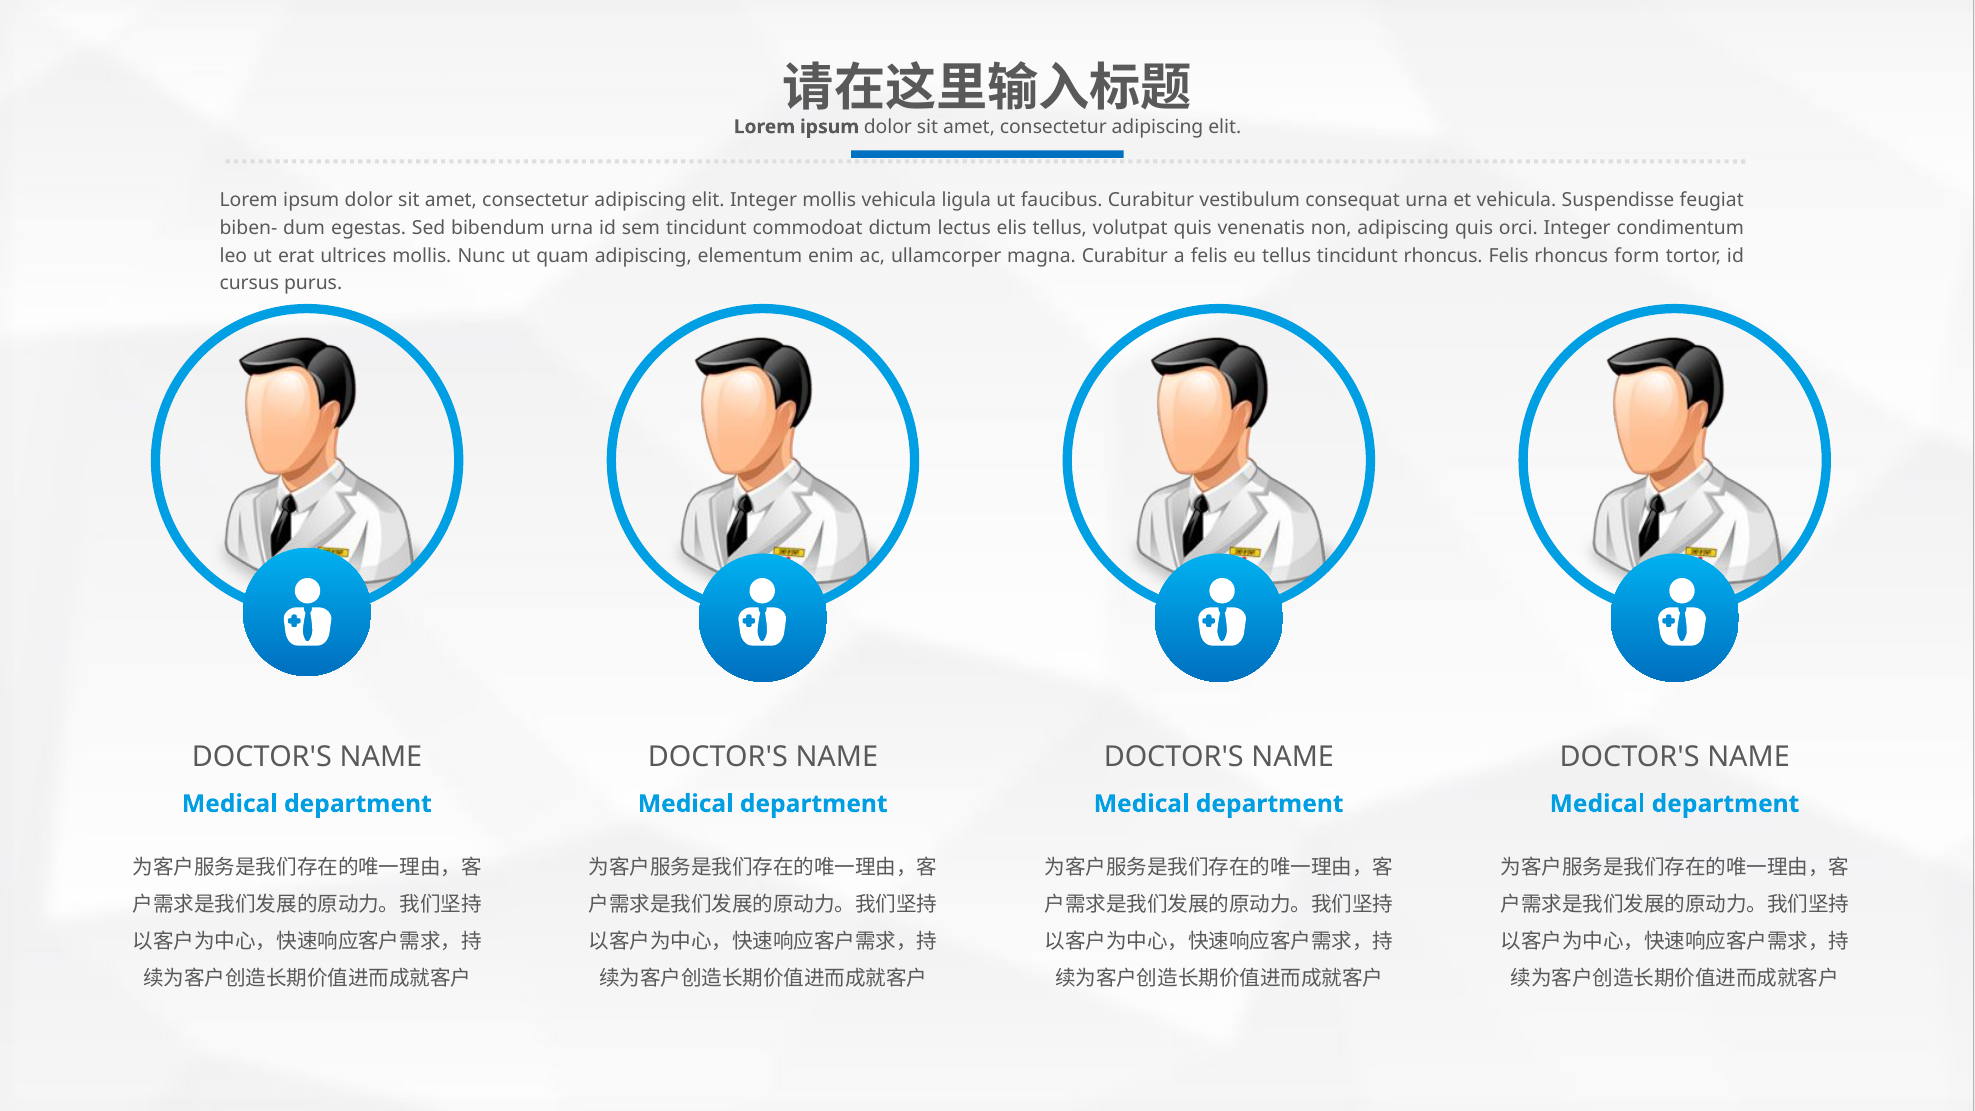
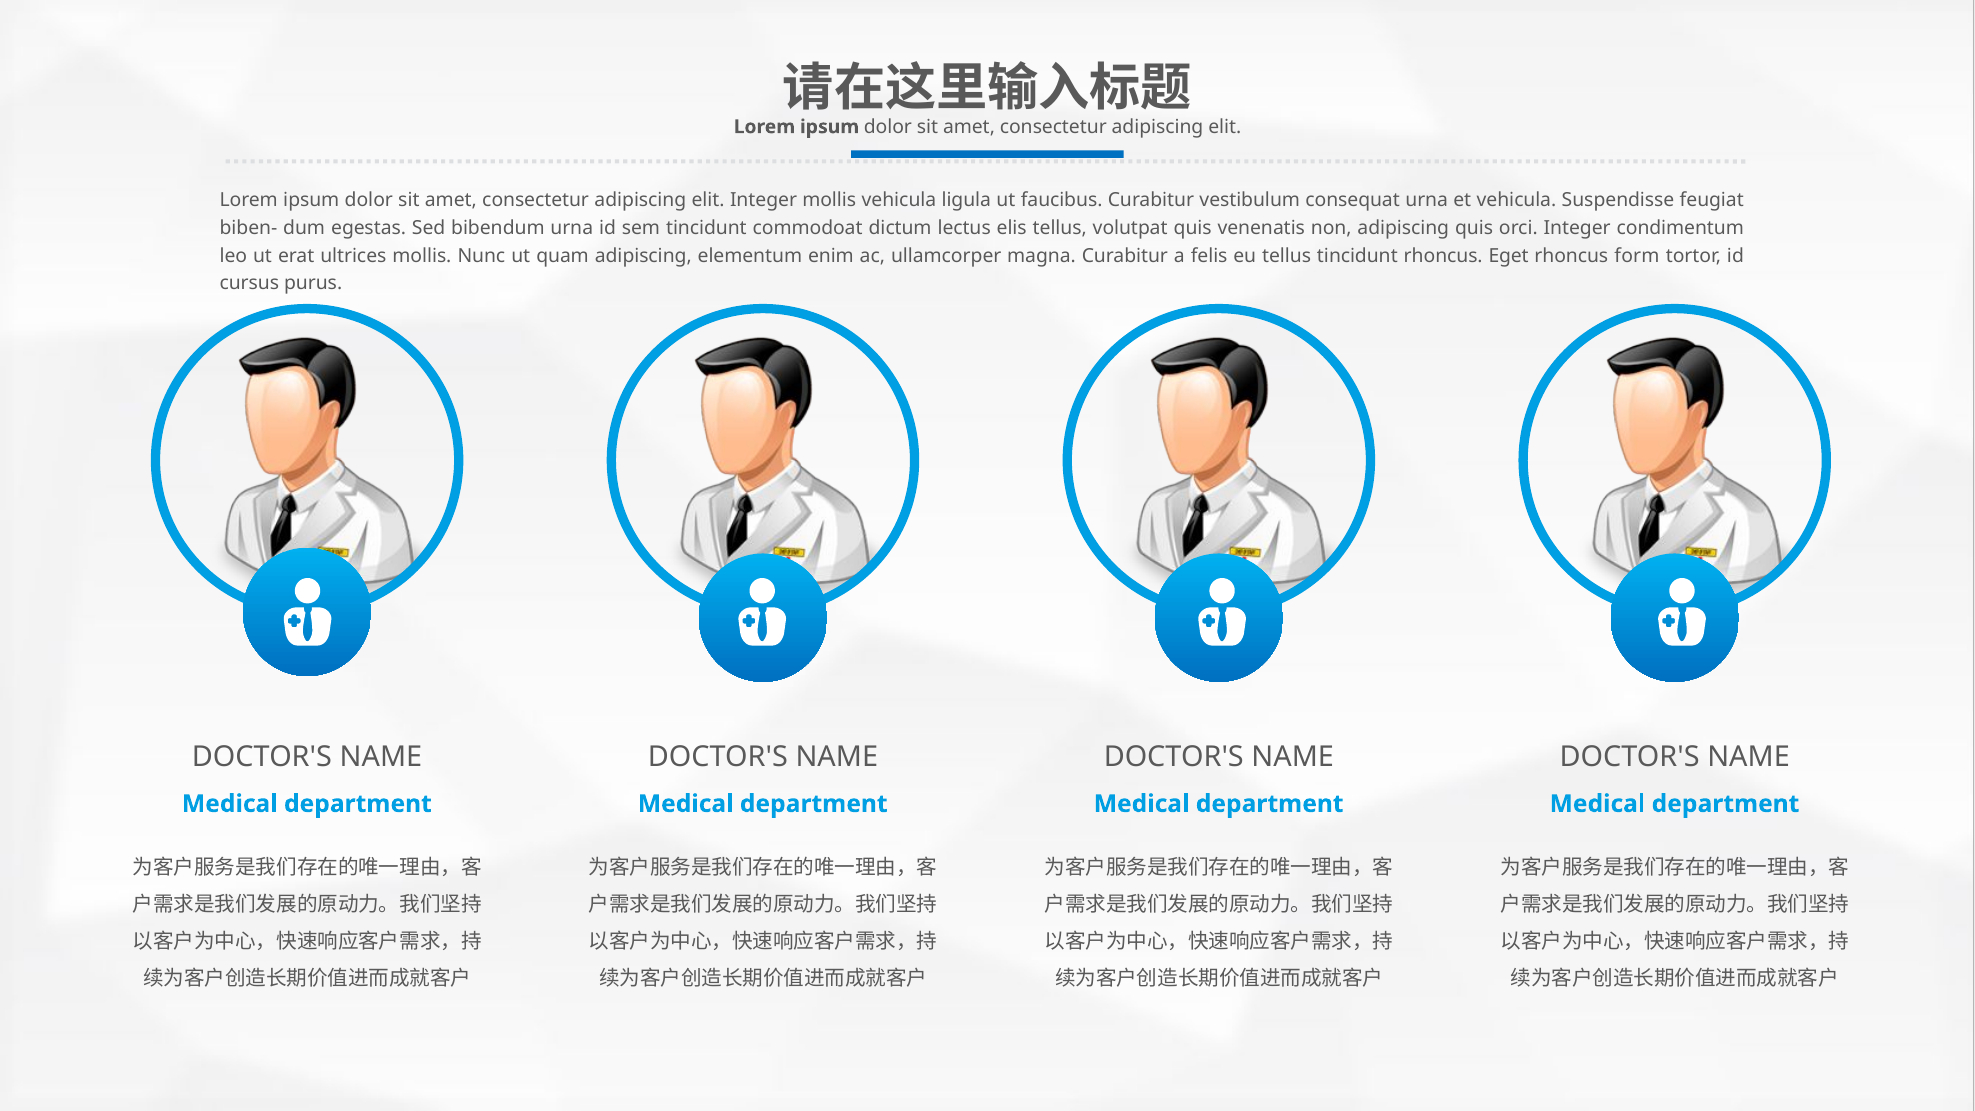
rhoncus Felis: Felis -> Eget
